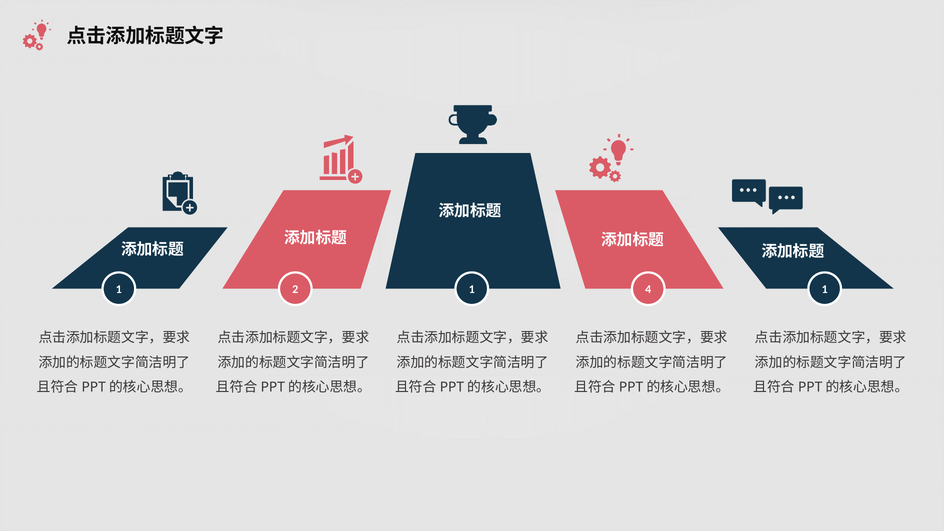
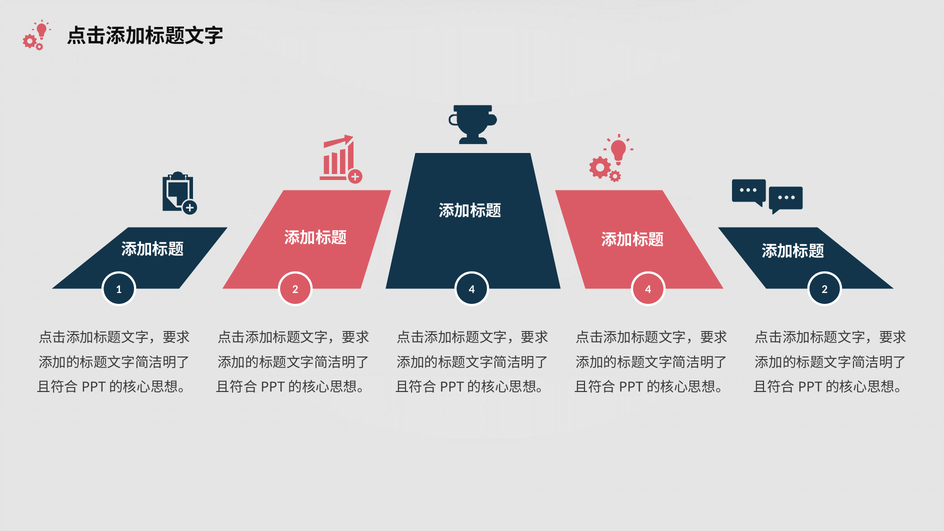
2 1: 1 -> 4
4 1: 1 -> 2
